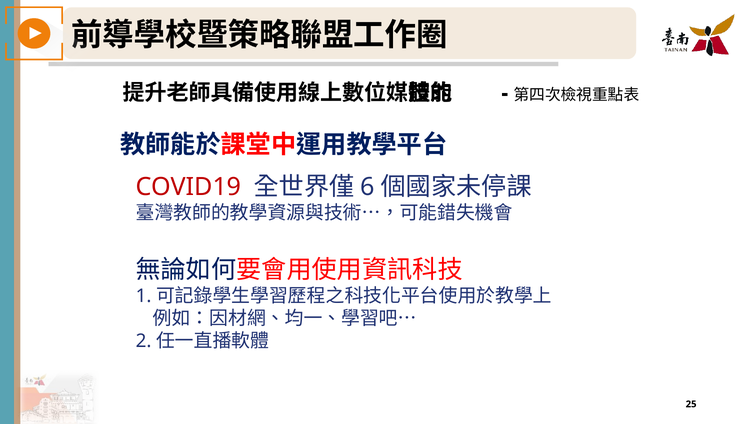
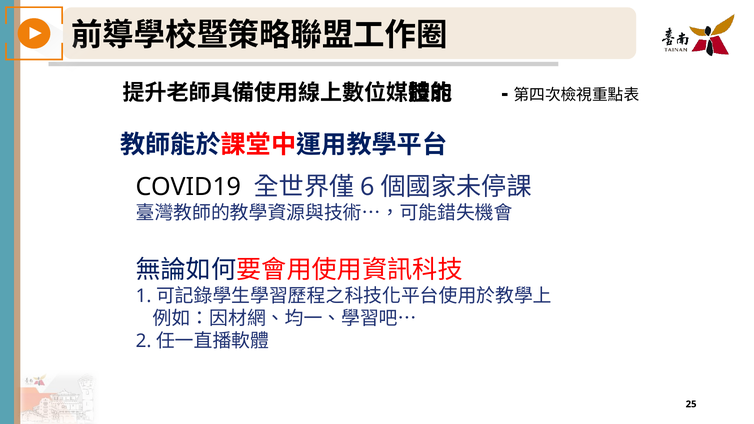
COVID19 colour: red -> black
